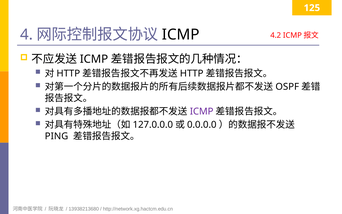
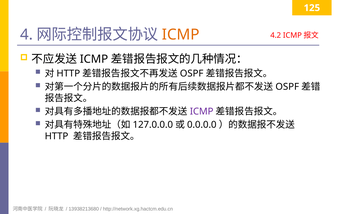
ICMP at (181, 35) colour: black -> orange
HTTP at (192, 73): HTTP -> OSPF
PING at (57, 136): PING -> HTTP
